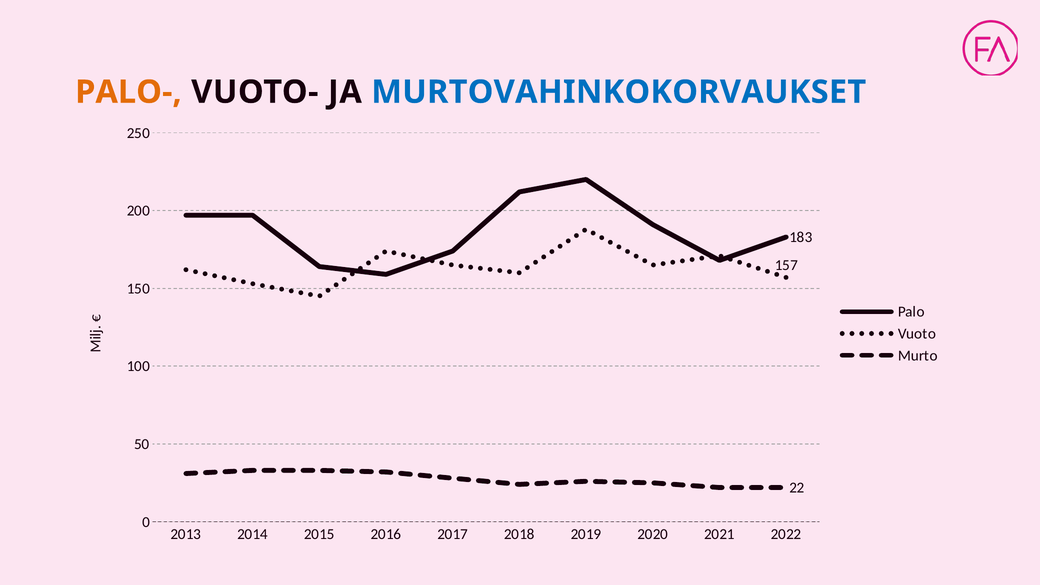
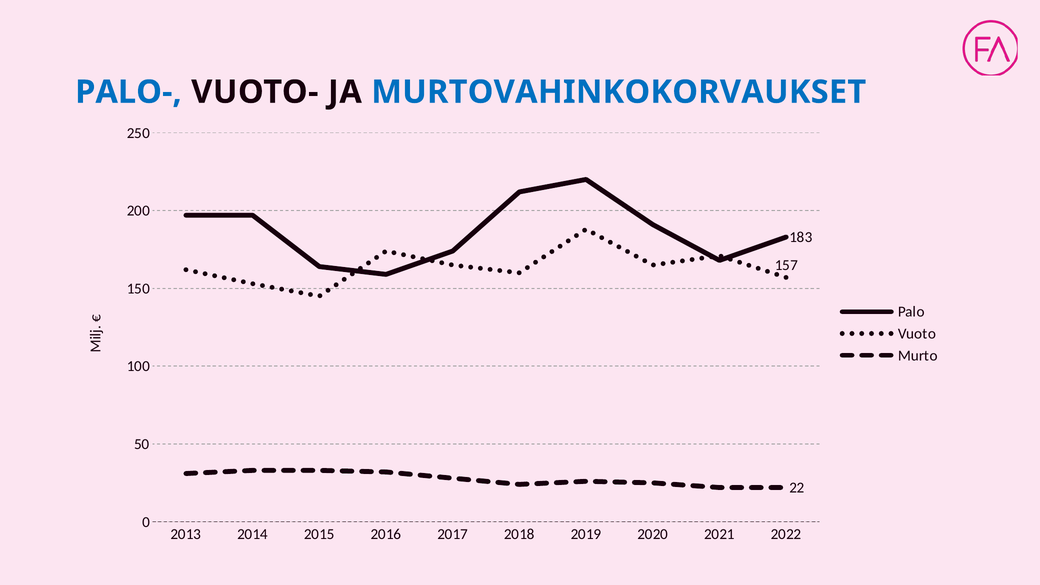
PALO- colour: orange -> blue
